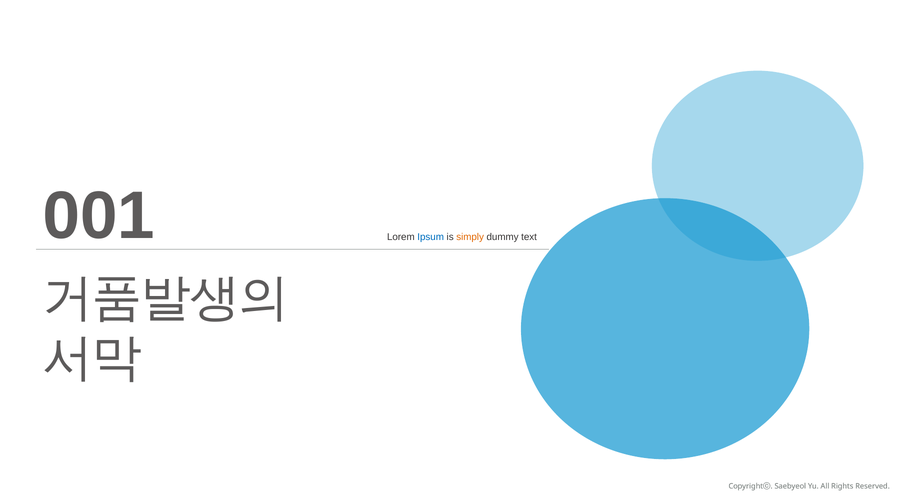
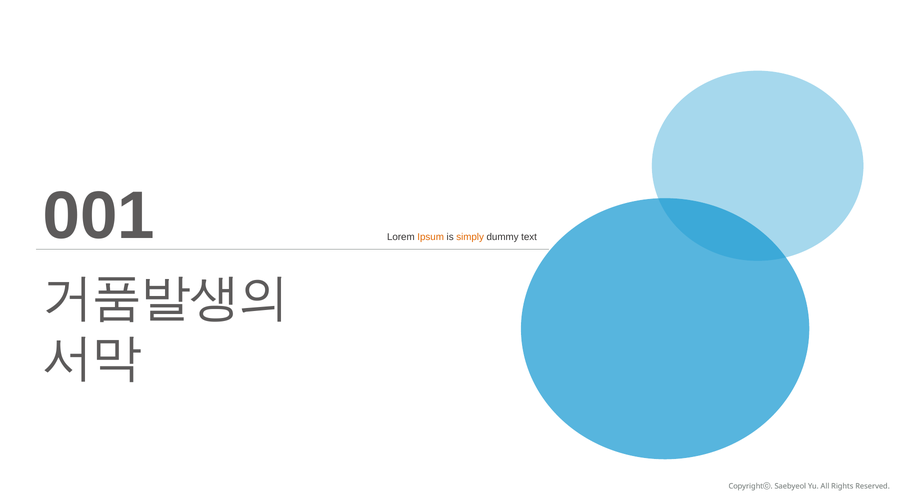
Ipsum colour: blue -> orange
